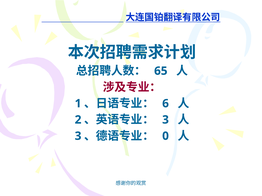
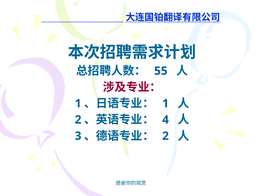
65: 65 -> 55
6 at (166, 104): 6 -> 1
3 at (166, 120): 3 -> 4
0 at (166, 136): 0 -> 2
